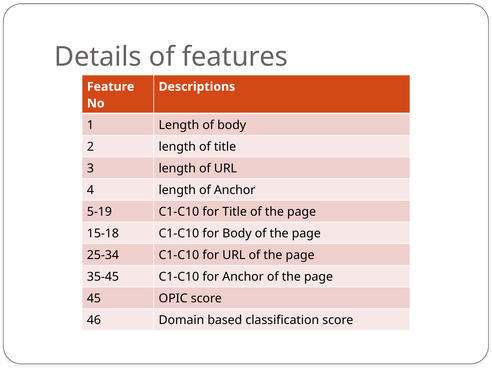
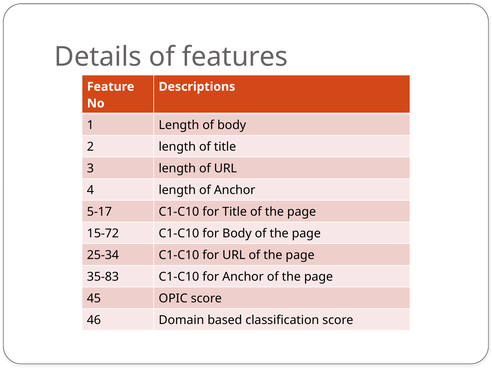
5-19: 5-19 -> 5-17
15-18: 15-18 -> 15-72
35-45: 35-45 -> 35-83
